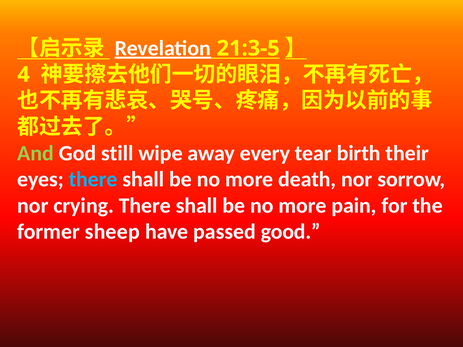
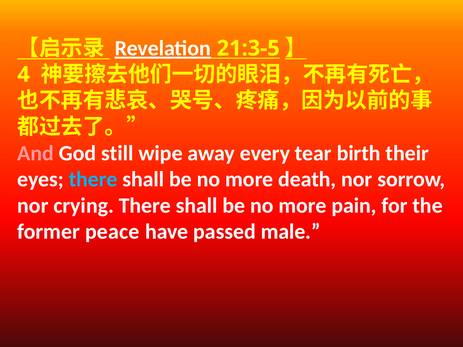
And colour: light green -> pink
sheep: sheep -> peace
good: good -> male
